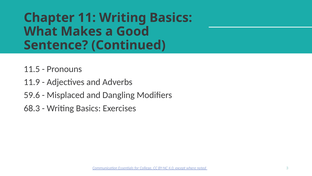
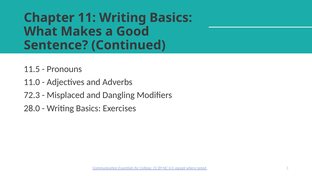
11.9: 11.9 -> 11.0
59.6: 59.6 -> 72.3
68.3: 68.3 -> 28.0
